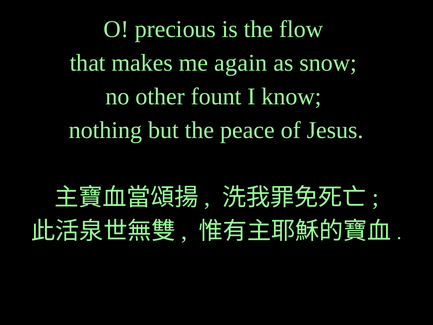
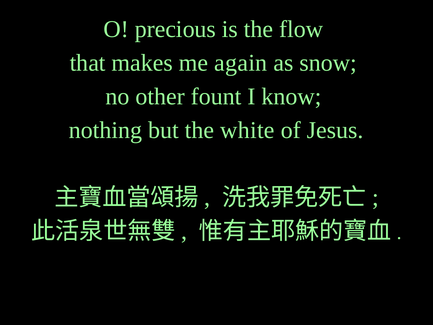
peace: peace -> white
